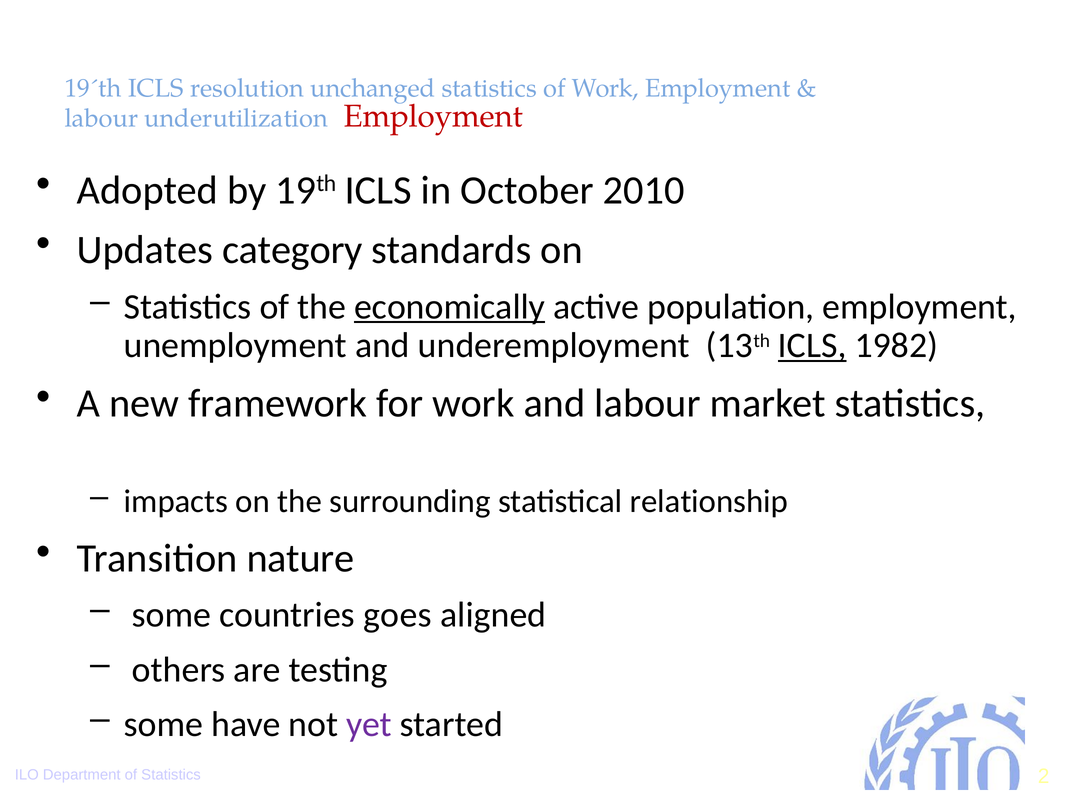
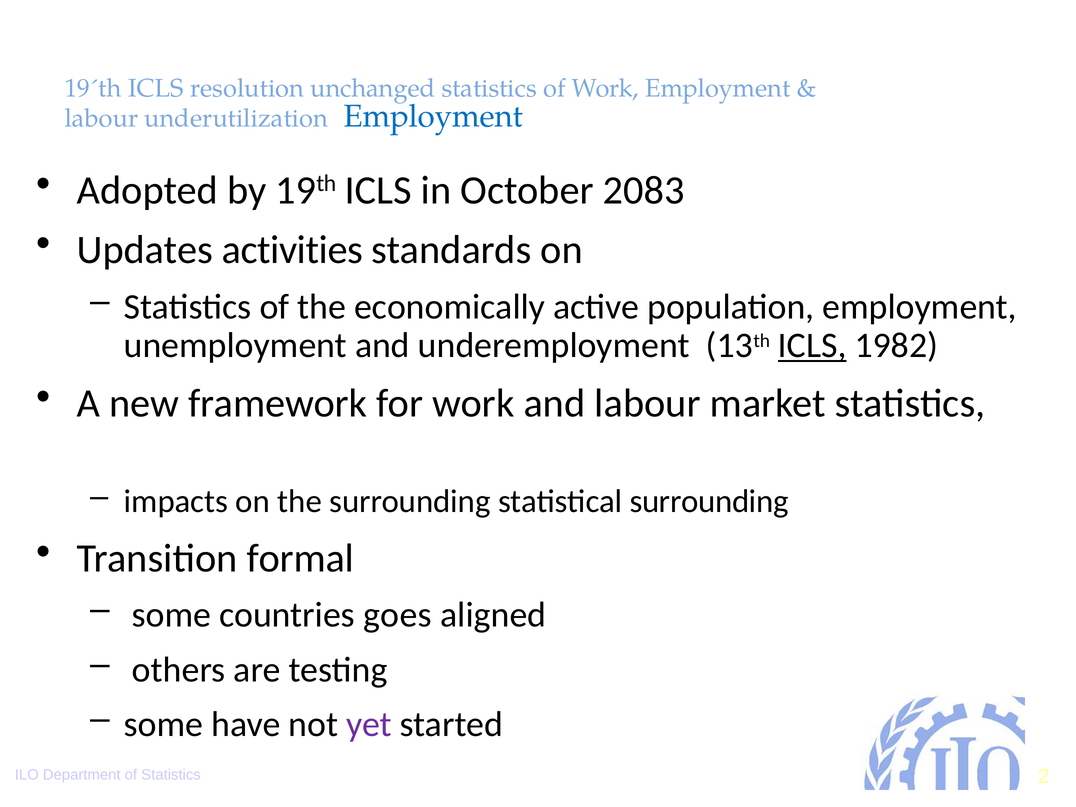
Employment at (433, 116) colour: red -> blue
2010: 2010 -> 2083
category: category -> activities
economically underline: present -> none
statistical relationship: relationship -> surrounding
nature: nature -> formal
